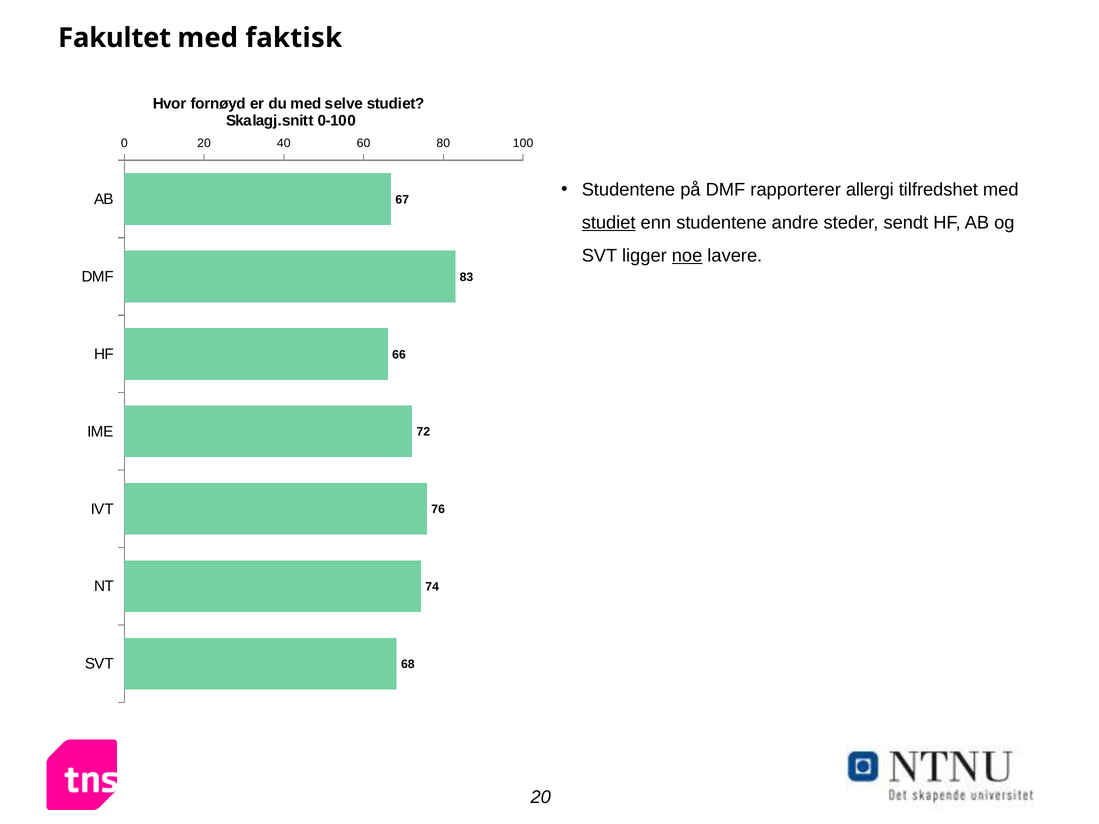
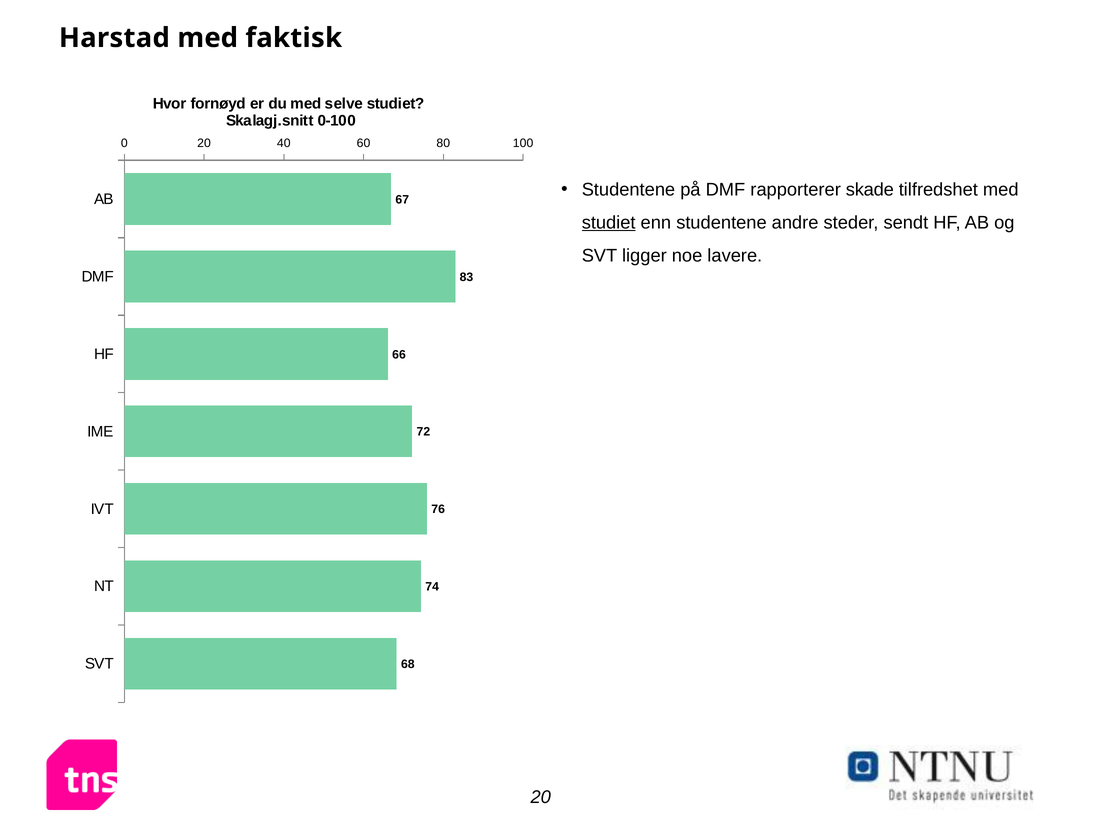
Fakultet: Fakultet -> Harstad
allergi: allergi -> skade
noe underline: present -> none
